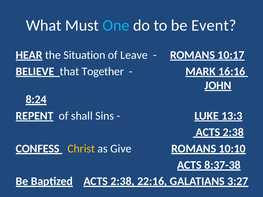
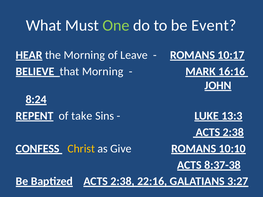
One colour: light blue -> light green
the Situation: Situation -> Morning
that Together: Together -> Morning
shall: shall -> take
